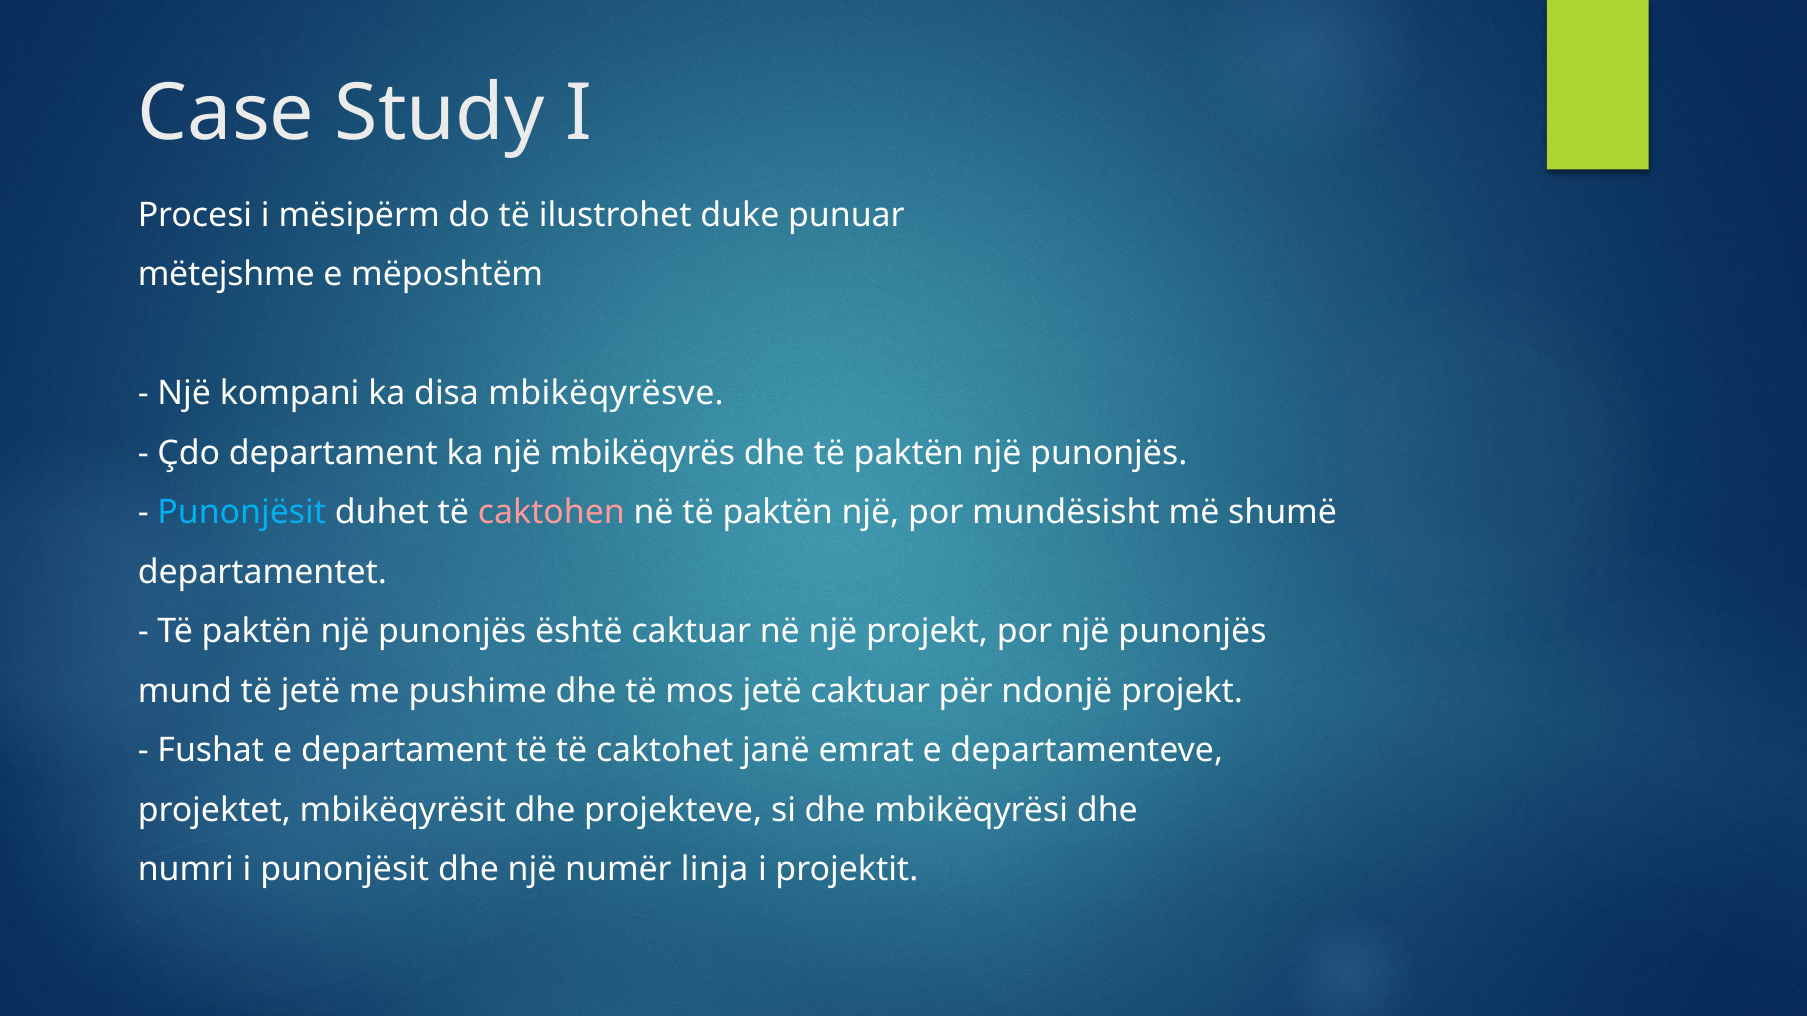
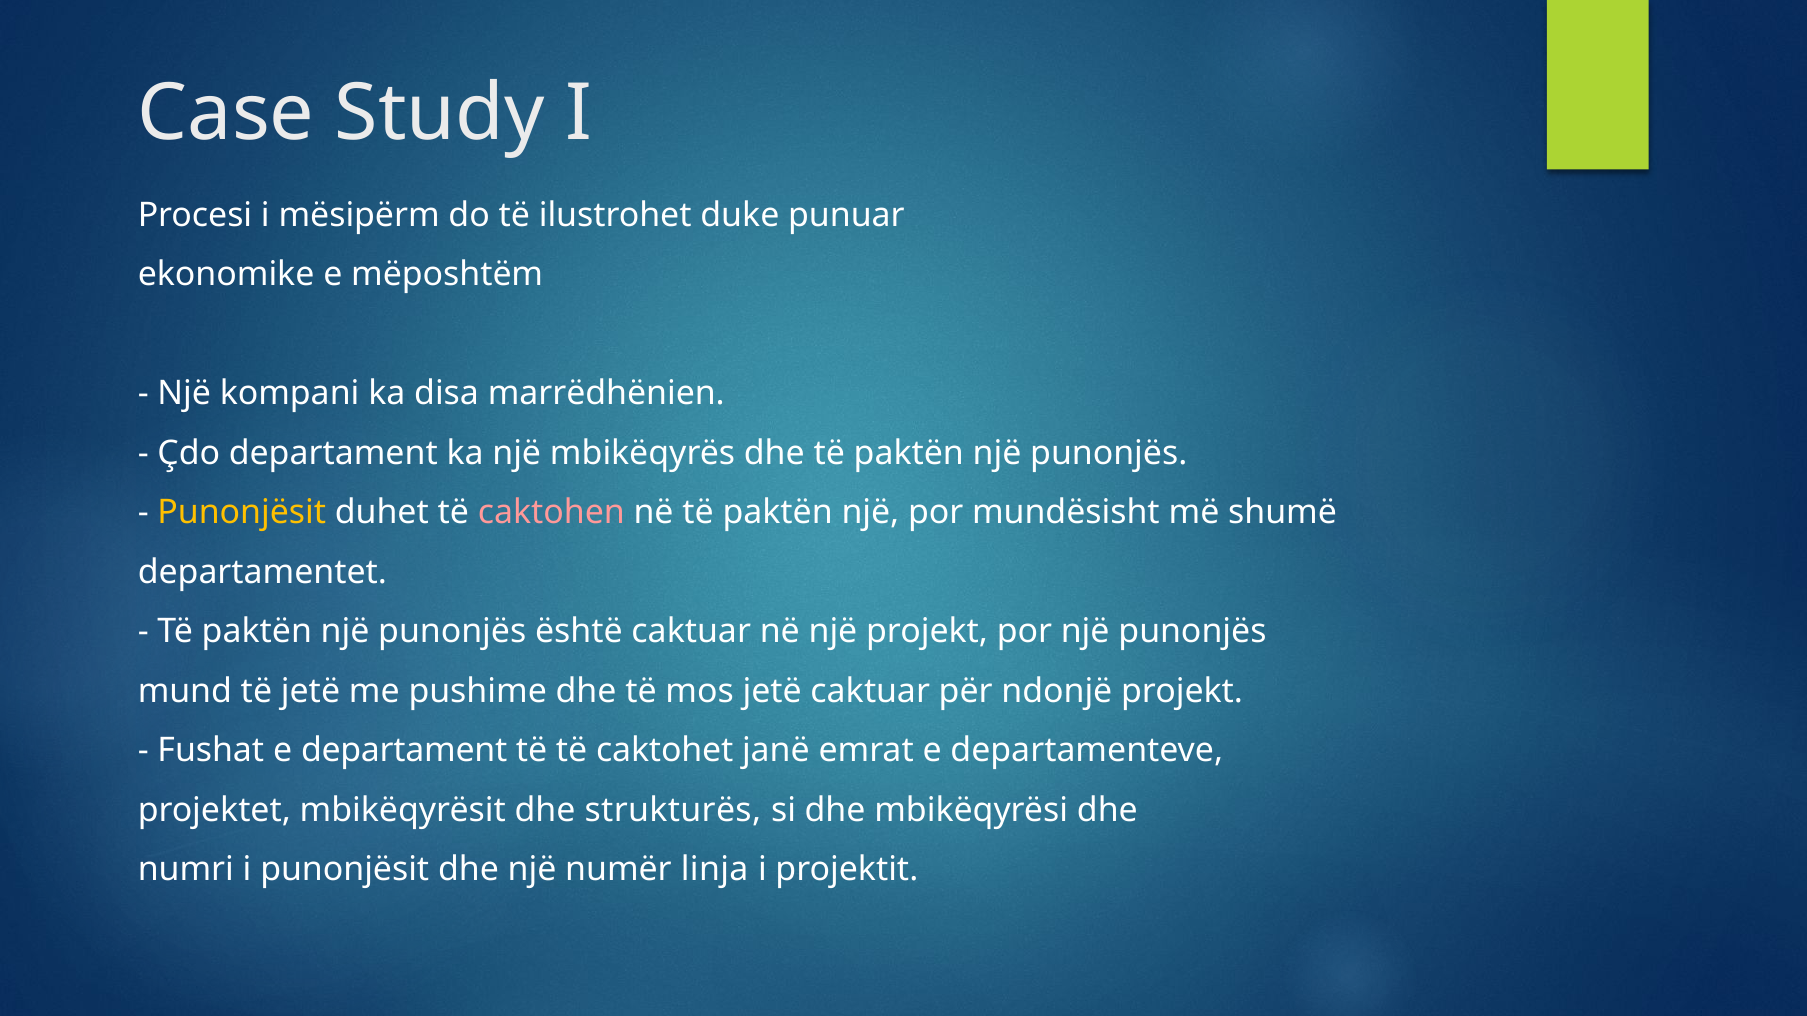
mëtejshme: mëtejshme -> ekonomike
mbikëqyrësve: mbikëqyrësve -> marrëdhënien
Punonjësit at (242, 513) colour: light blue -> yellow
projekteve: projekteve -> strukturës
